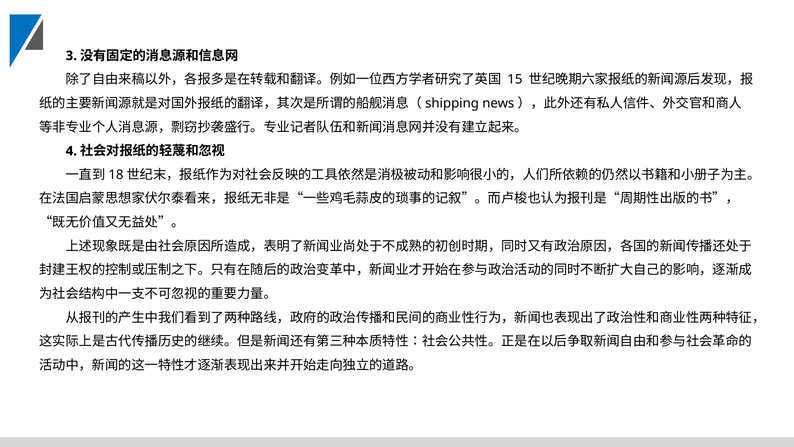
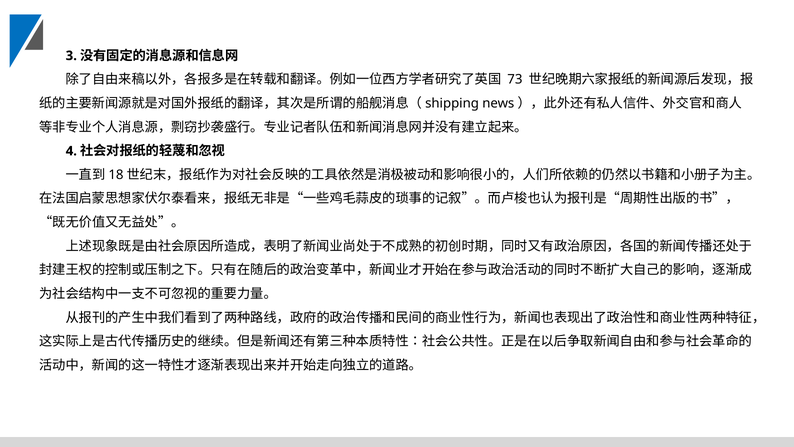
15: 15 -> 73
